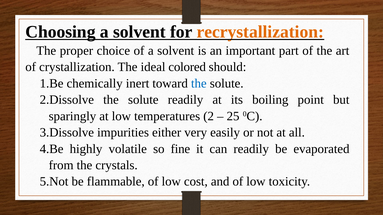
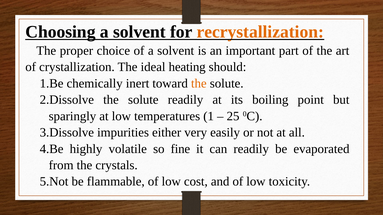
colored: colored -> heating
the at (199, 84) colour: blue -> orange
2: 2 -> 1
